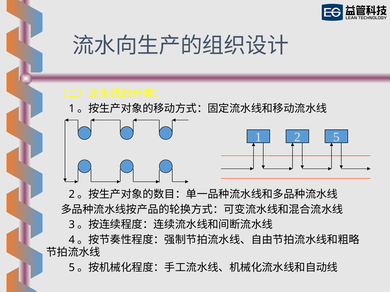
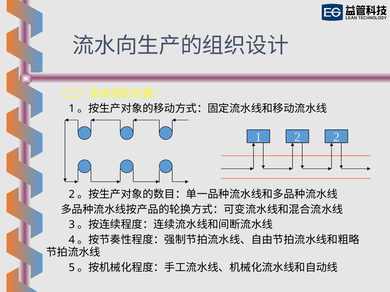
1 5: 5 -> 2
